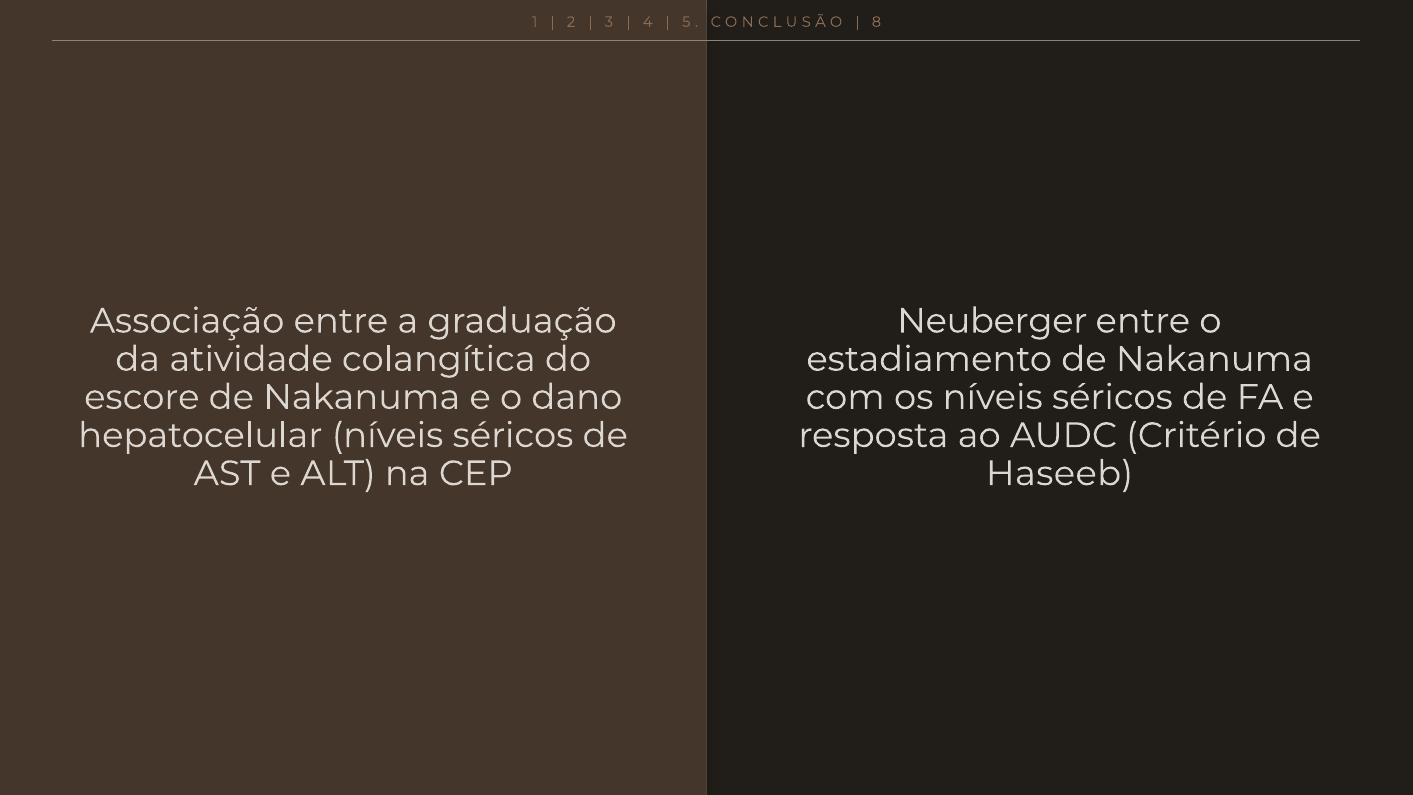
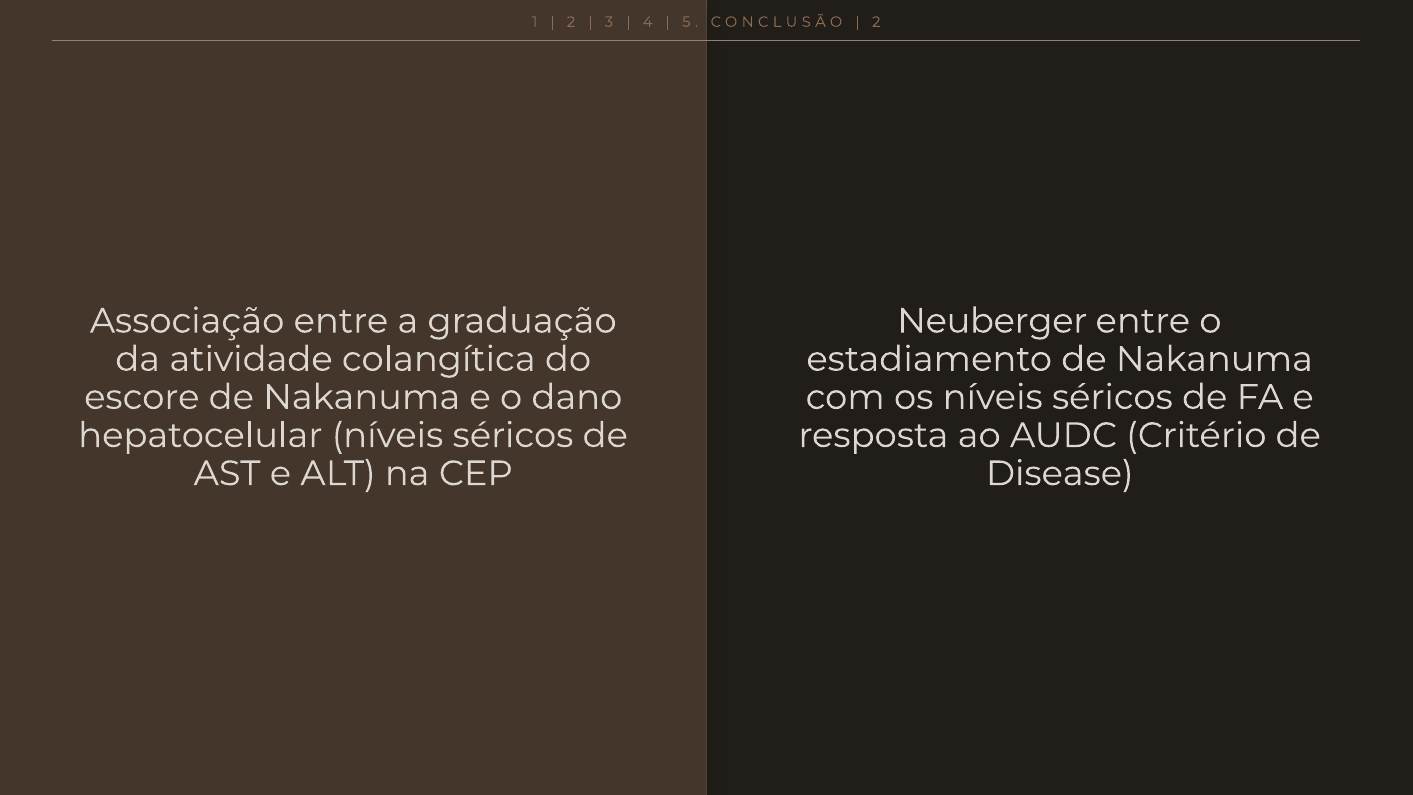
8 at (876, 22): 8 -> 2
Haseeb: Haseeb -> Disease
